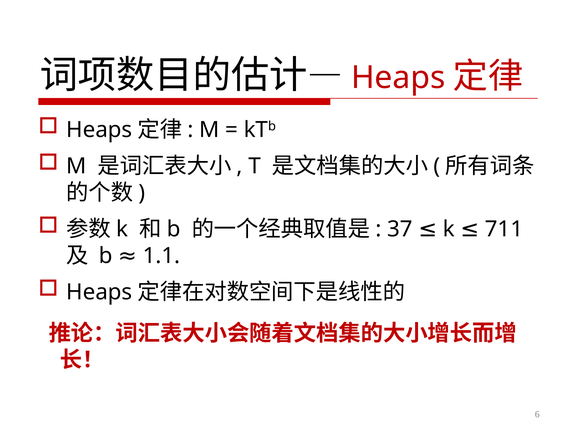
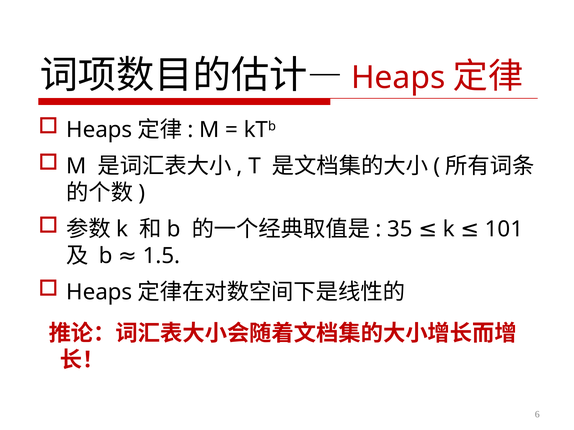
37: 37 -> 35
711: 711 -> 101
1.1: 1.1 -> 1.5
